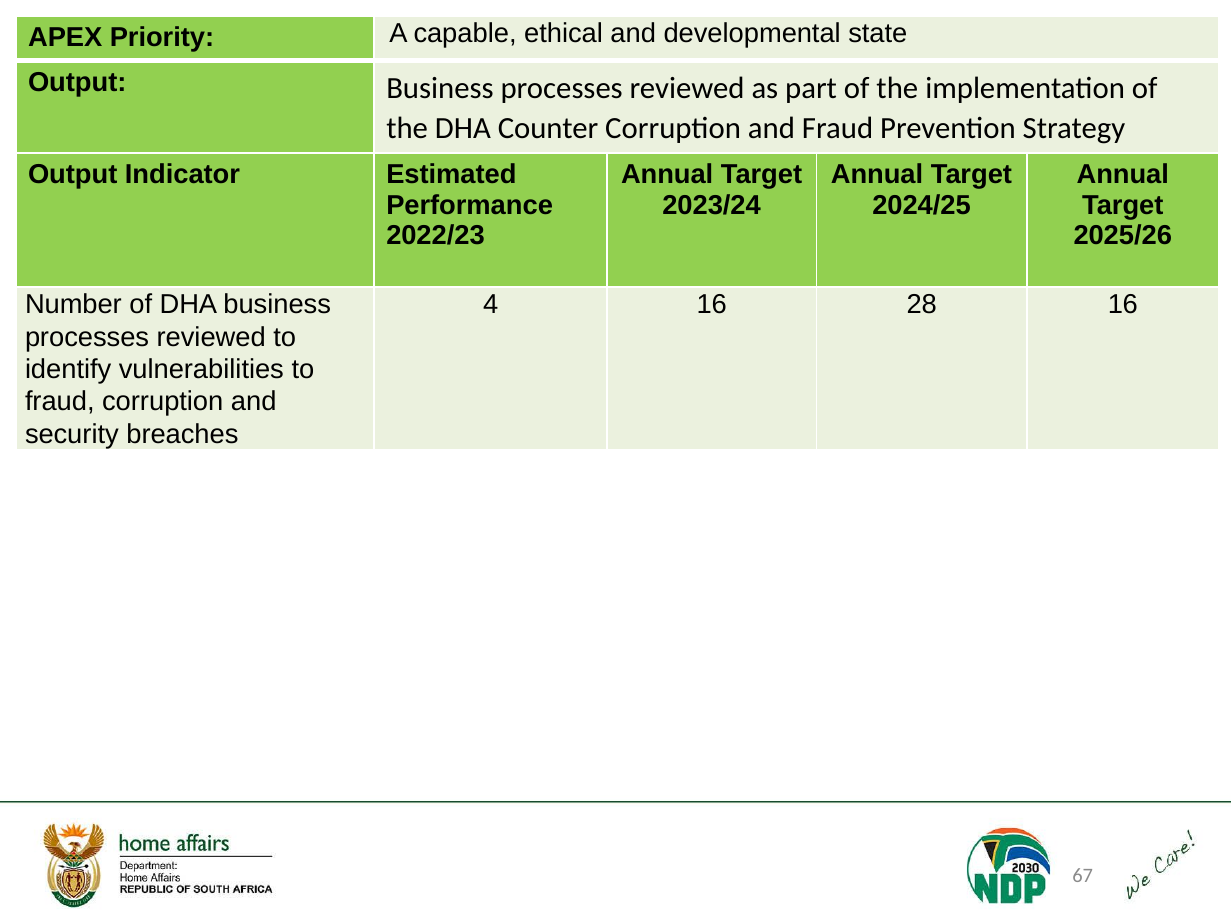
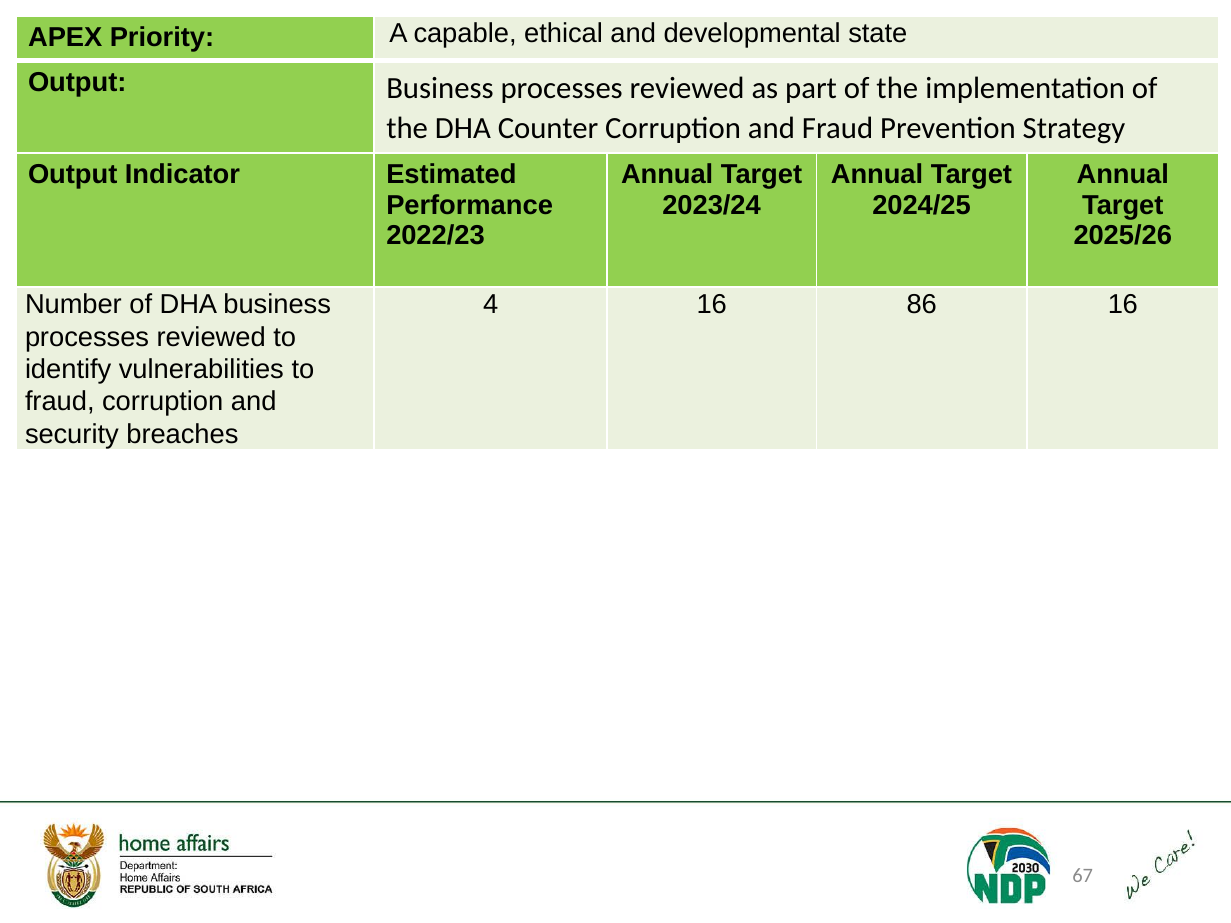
28: 28 -> 86
